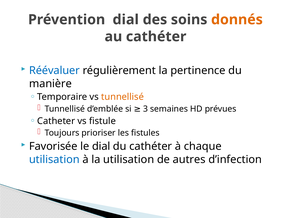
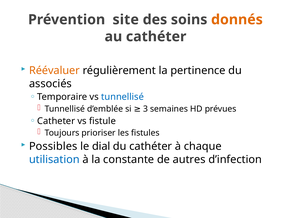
Prévention dial: dial -> site
Réévaluer colour: blue -> orange
manière: manière -> associés
tunnellisé at (123, 97) colour: orange -> blue
Favorisée: Favorisée -> Possibles
la utilisation: utilisation -> constante
